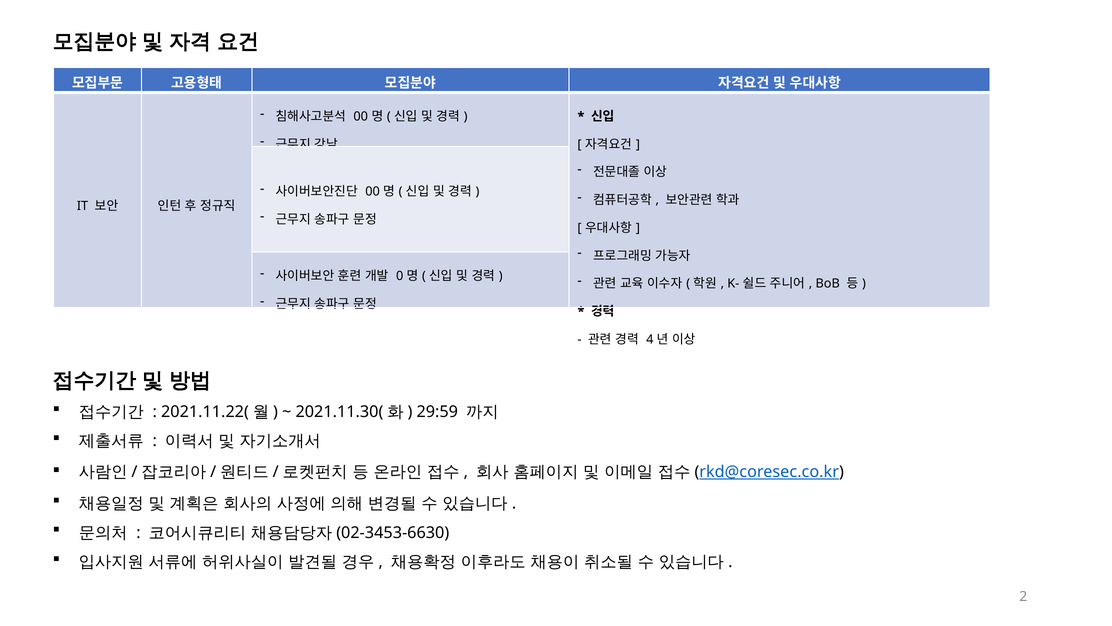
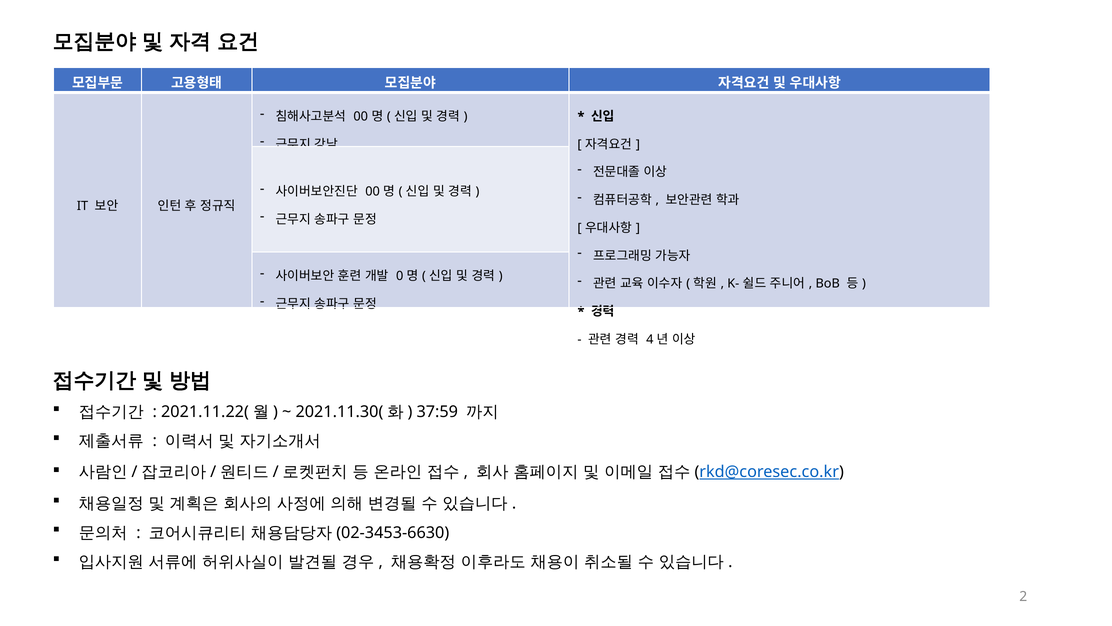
29:59: 29:59 -> 37:59
